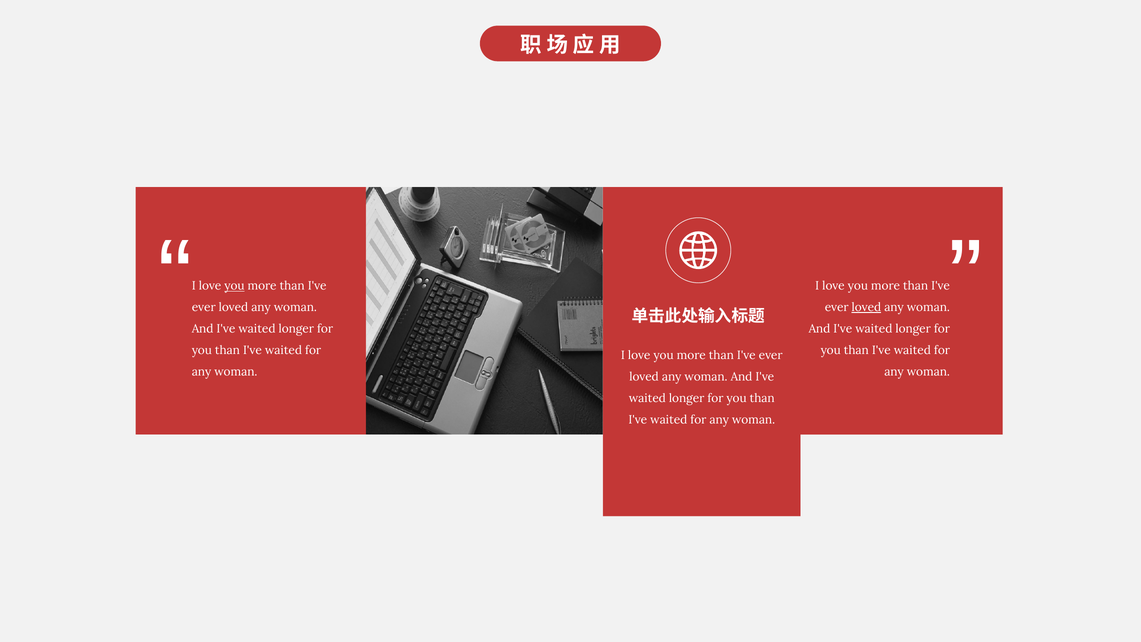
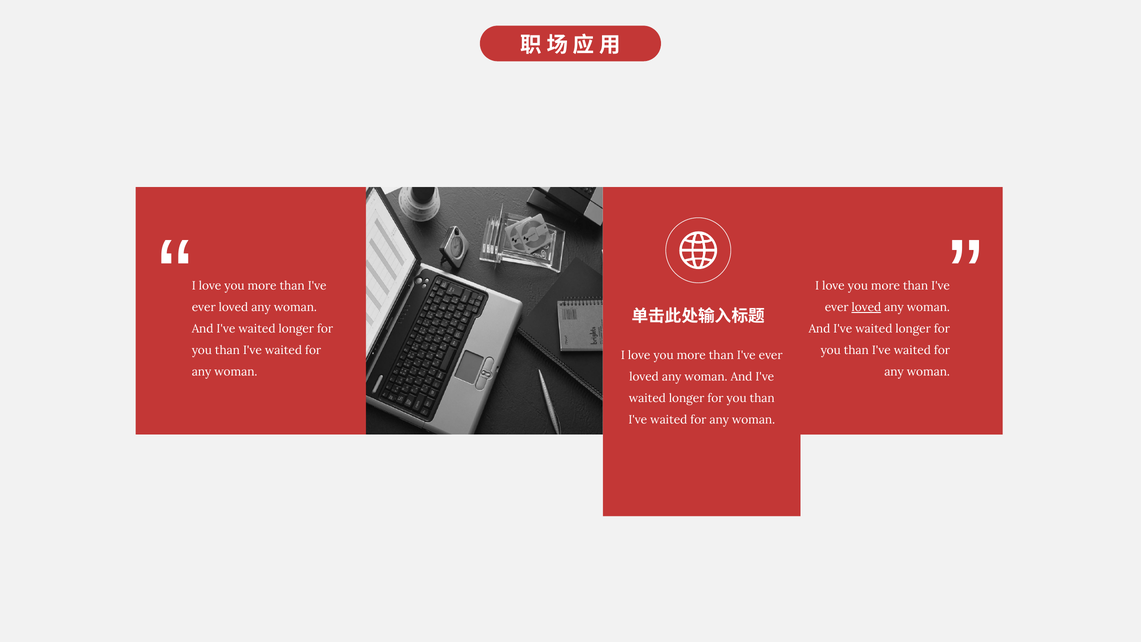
you at (234, 286) underline: present -> none
